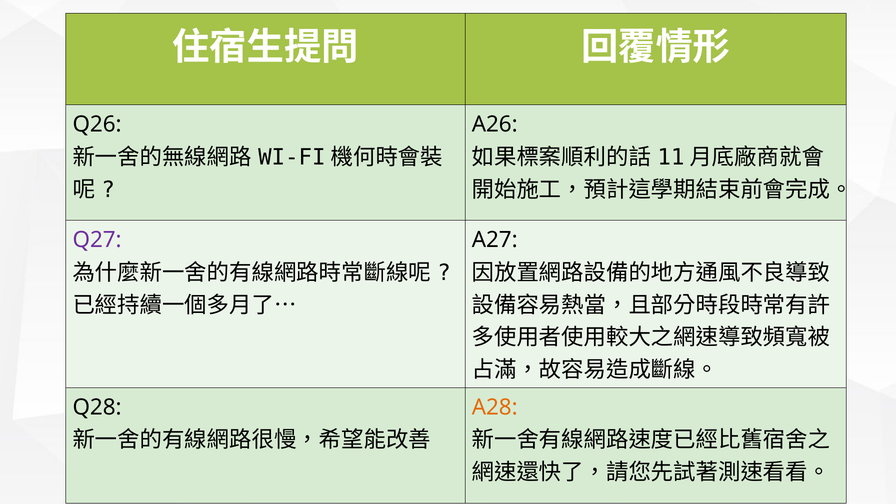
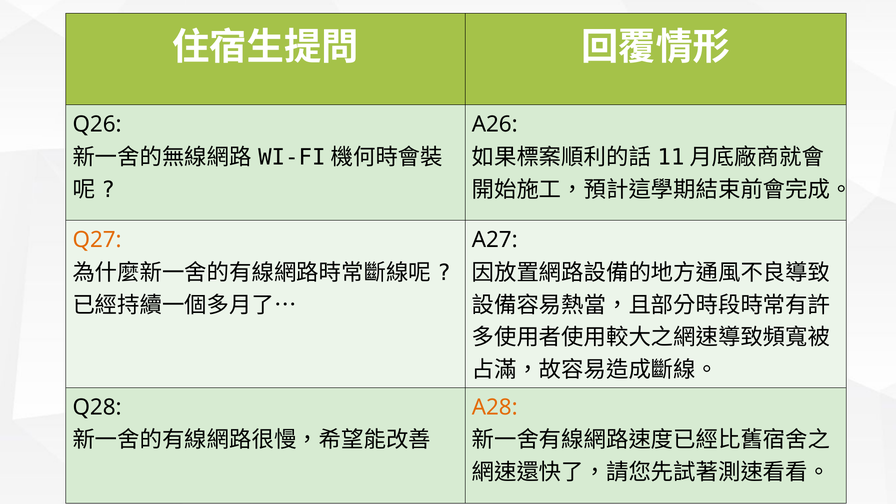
Q27 colour: purple -> orange
